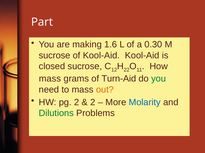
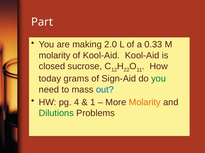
1.6: 1.6 -> 2.0
0.30: 0.30 -> 0.33
sucrose at (55, 56): sucrose -> molarity
mass at (50, 79): mass -> today
Turn-Aid: Turn-Aid -> Sign-Aid
out colour: orange -> blue
pg 2: 2 -> 4
2 at (93, 103): 2 -> 1
Molarity at (145, 103) colour: blue -> orange
